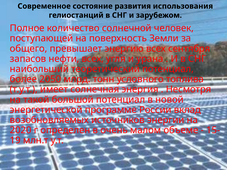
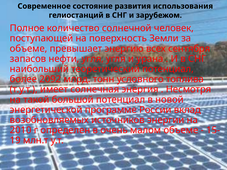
общего at (29, 49): общего -> объеме
нефти всех: всех -> угля
2050: 2050 -> 2092
2020: 2020 -> 2010
